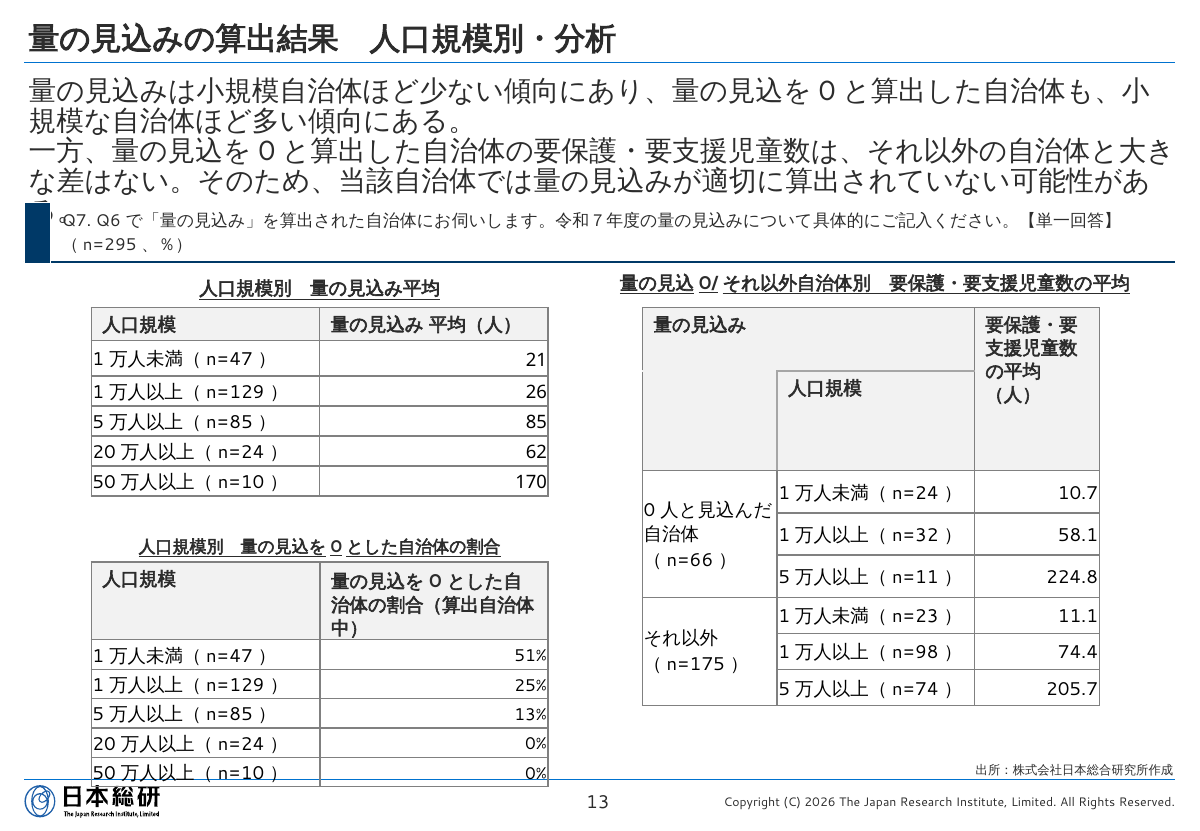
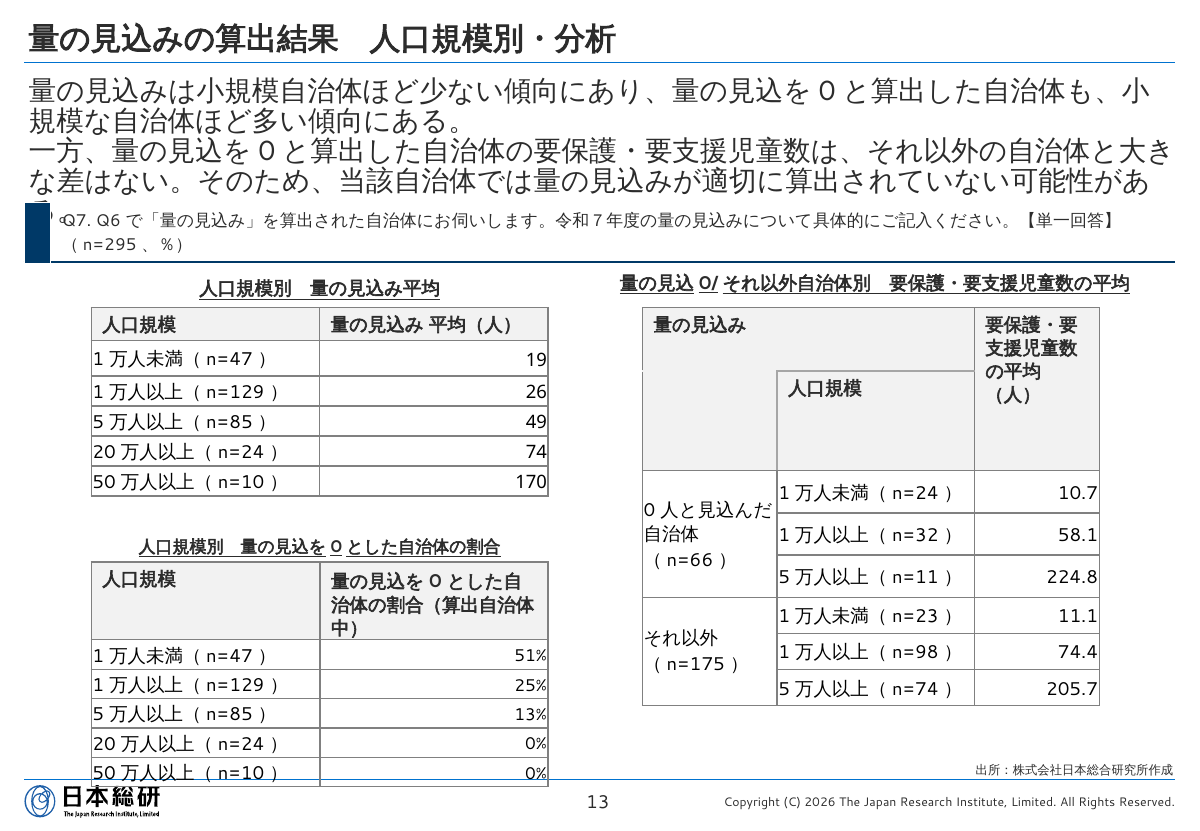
21: 21 -> 19
85: 85 -> 49
62: 62 -> 74
